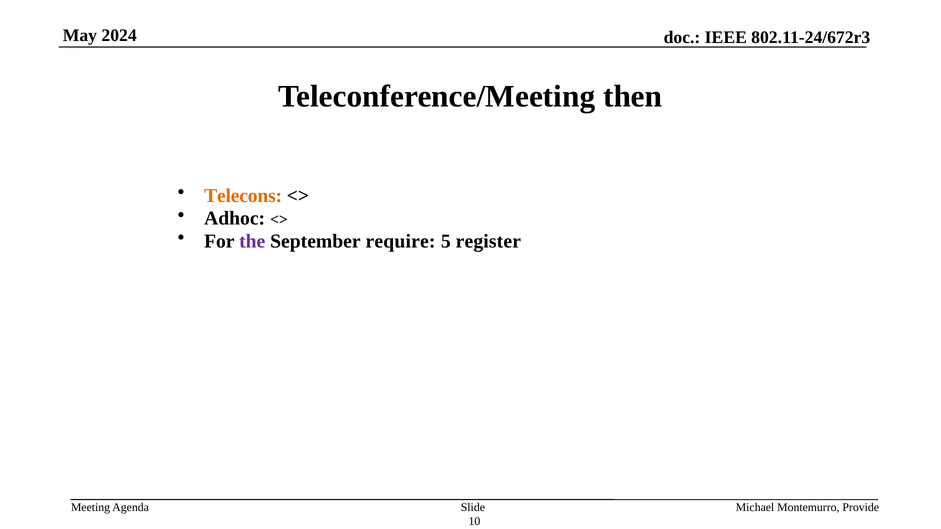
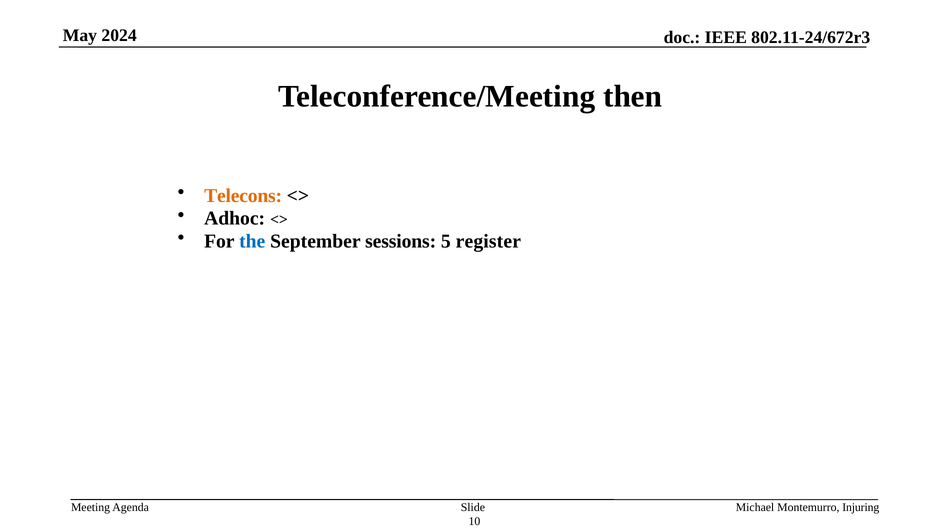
the colour: purple -> blue
require: require -> sessions
Provide: Provide -> Injuring
